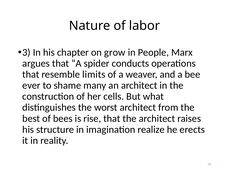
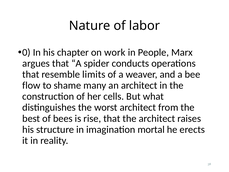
3: 3 -> 0
grow: grow -> work
ever: ever -> flow
realize: realize -> mortal
